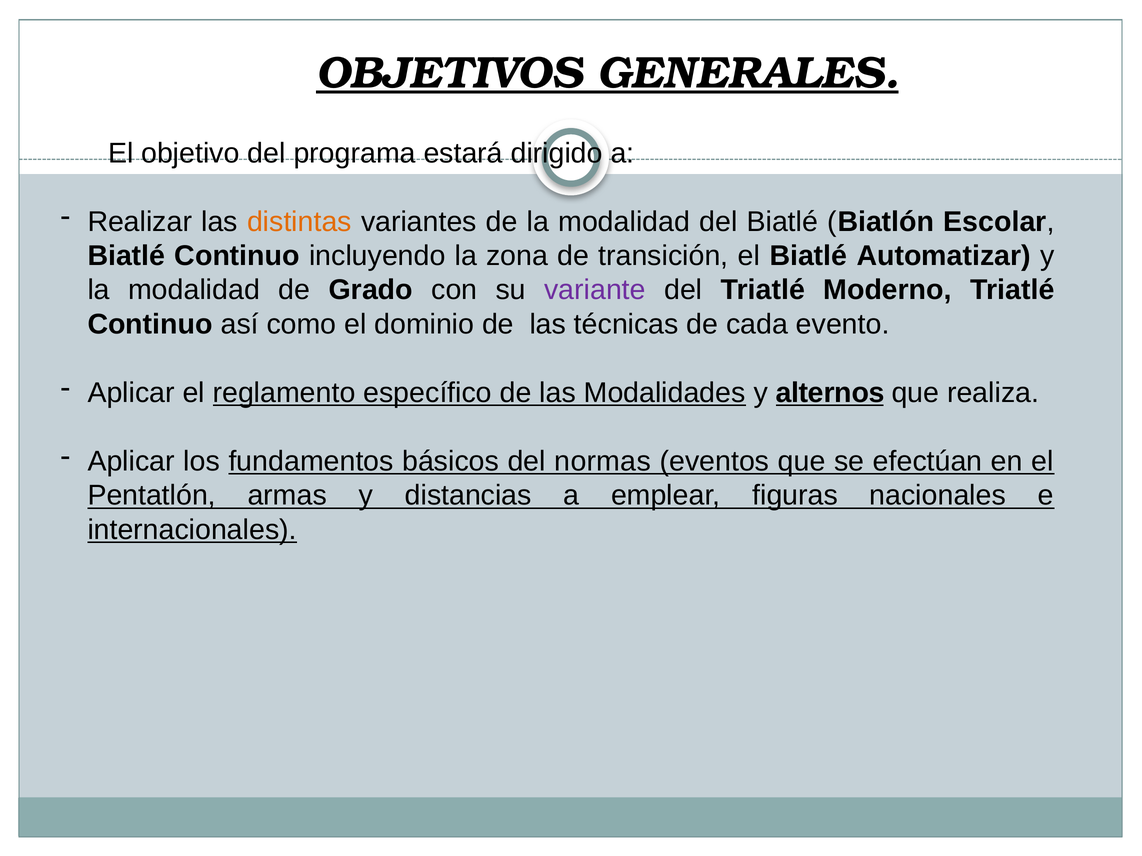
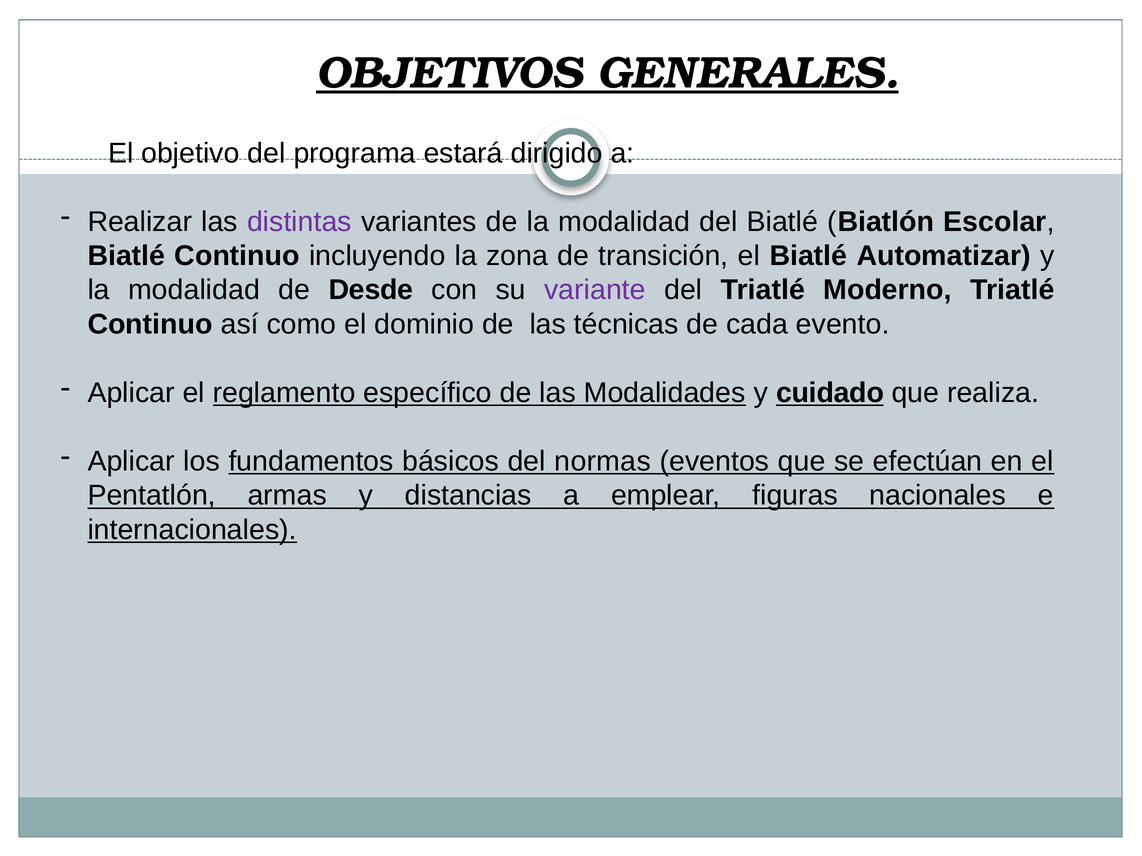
distintas colour: orange -> purple
Grado: Grado -> Desde
alternos: alternos -> cuidado
